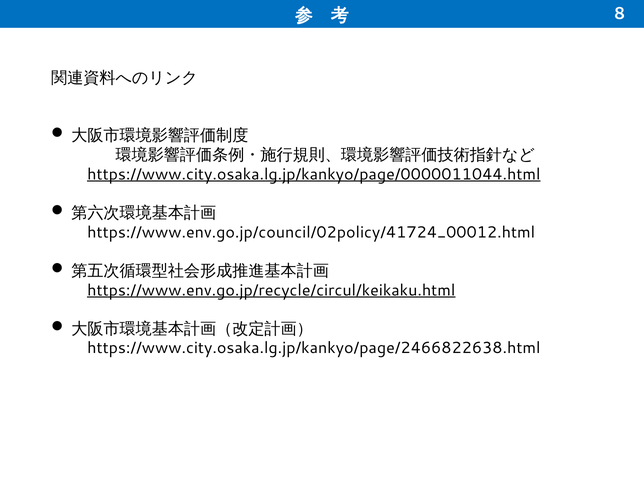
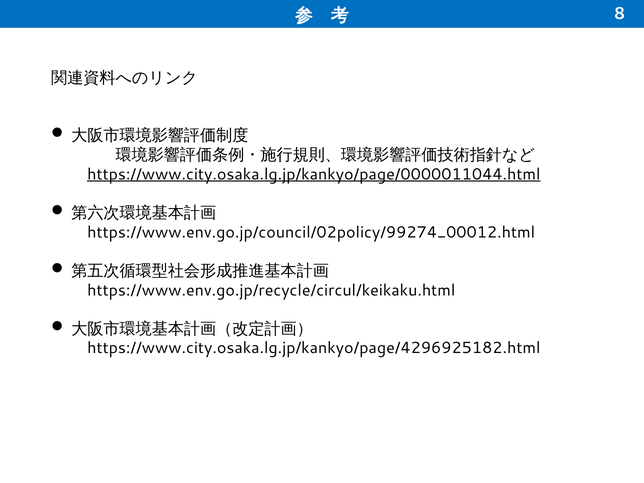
https://www.env.go.jp/council/02policy/41724_00012.html: https://www.env.go.jp/council/02policy/41724_00012.html -> https://www.env.go.jp/council/02policy/99274_00012.html
https://www.env.go.jp/recycle/circul/keikaku.html underline: present -> none
https://www.city.osaka.lg.jp/kankyo/page/2466822638.html: https://www.city.osaka.lg.jp/kankyo/page/2466822638.html -> https://www.city.osaka.lg.jp/kankyo/page/4296925182.html
